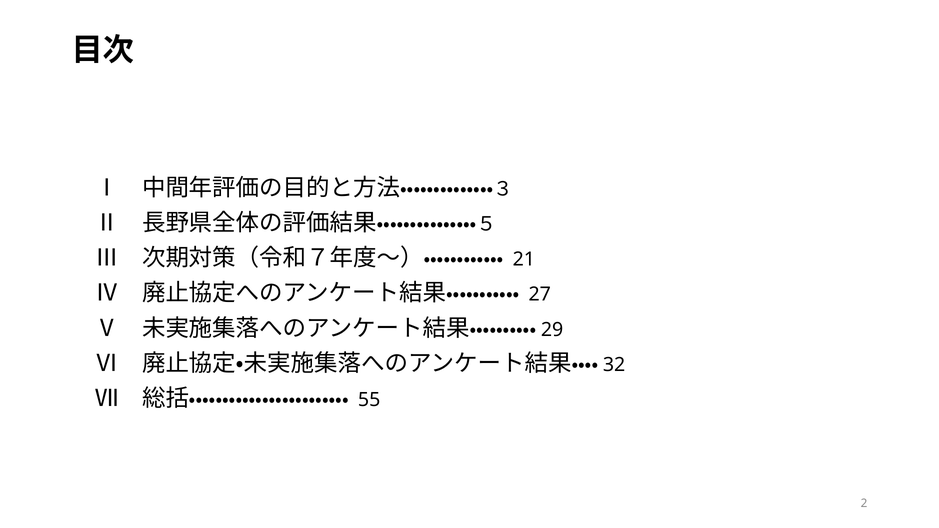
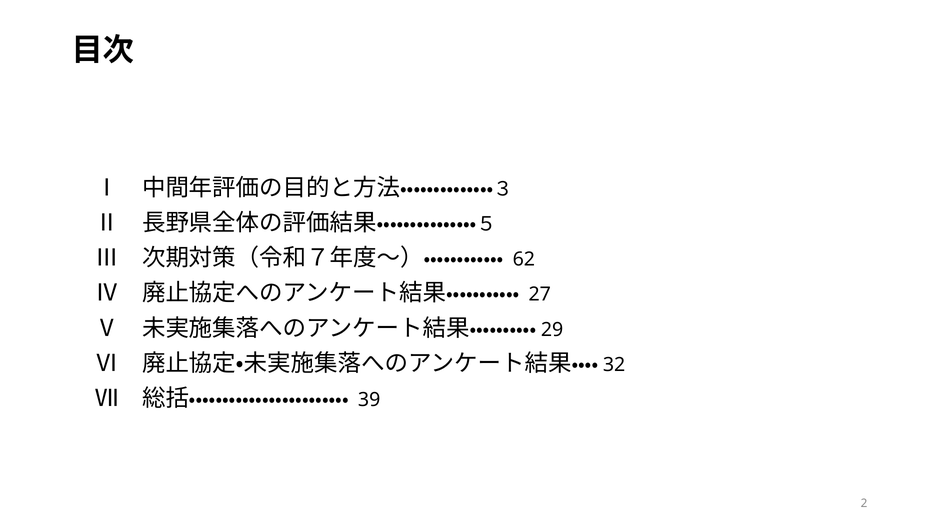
21: 21 -> 62
55: 55 -> 39
